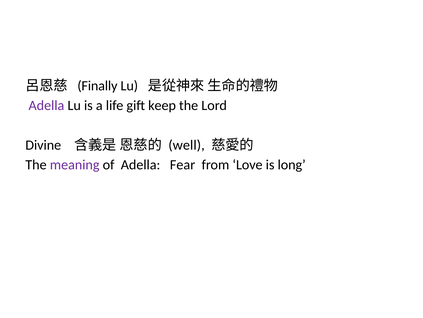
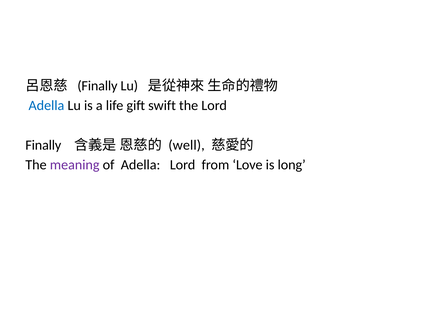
Adella at (46, 105) colour: purple -> blue
keep: keep -> swift
Divine at (43, 145): Divine -> Finally
Adella Fear: Fear -> Lord
